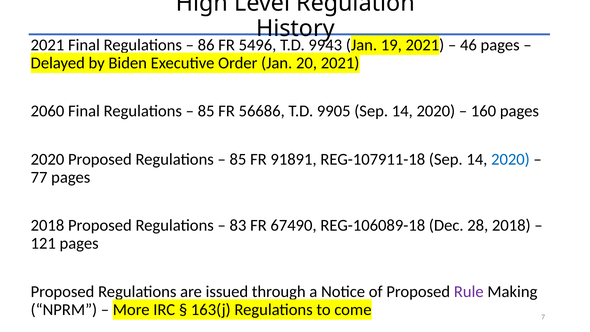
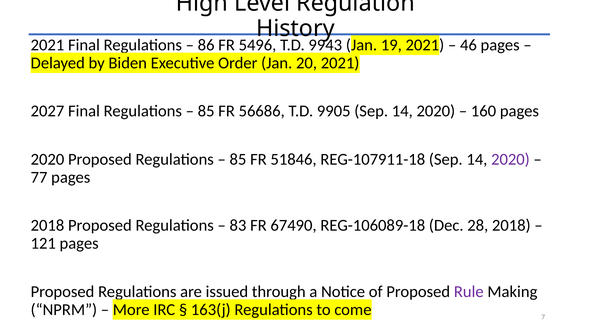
2060: 2060 -> 2027
91891: 91891 -> 51846
2020 at (510, 159) colour: blue -> purple
